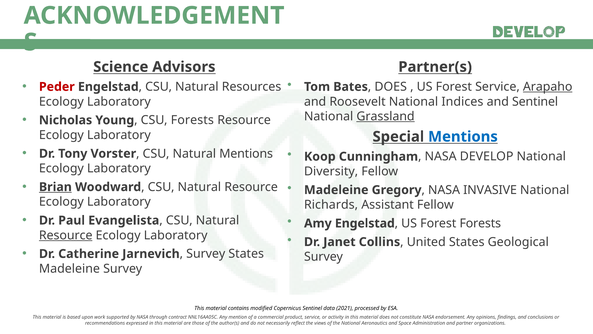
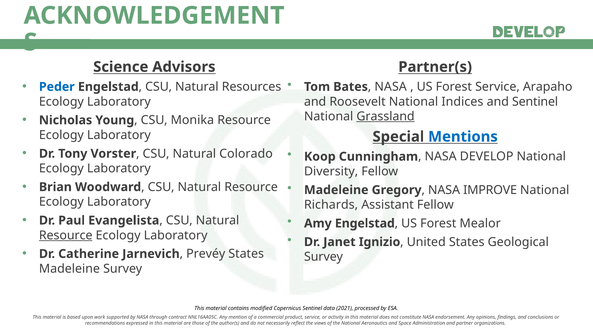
DOES at (391, 87): DOES -> NASA
Arapaho underline: present -> none
Peder colour: red -> blue
CSU Forests: Forests -> Monika
Natural Mentions: Mentions -> Colorado
Brian underline: present -> none
INVASIVE: INVASIVE -> IMPROVE
Forest Forests: Forests -> Mealor
Collins: Collins -> Ignizio
Survey at (206, 254): Survey -> Prevéy
